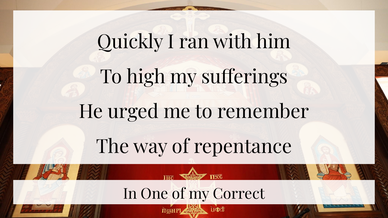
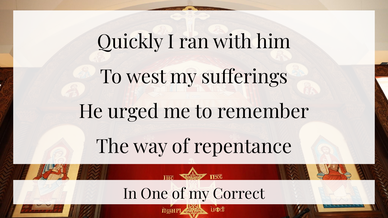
high: high -> west
